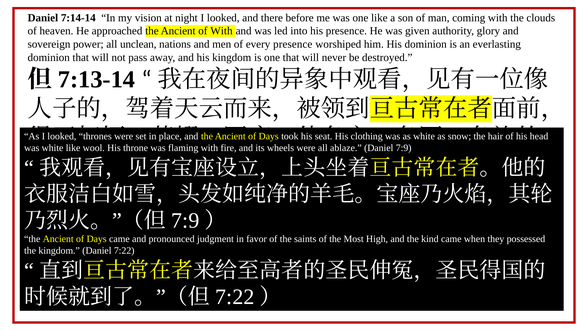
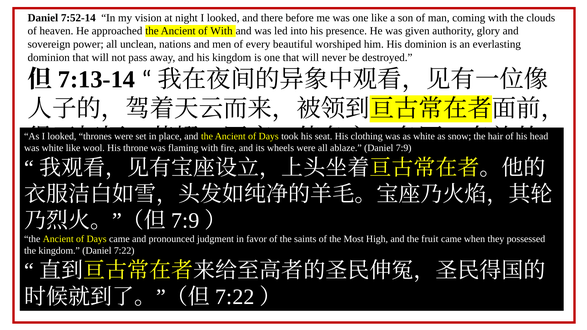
7:14-14: 7:14-14 -> 7:52-14
every presence: presence -> beautiful
kind: kind -> fruit
